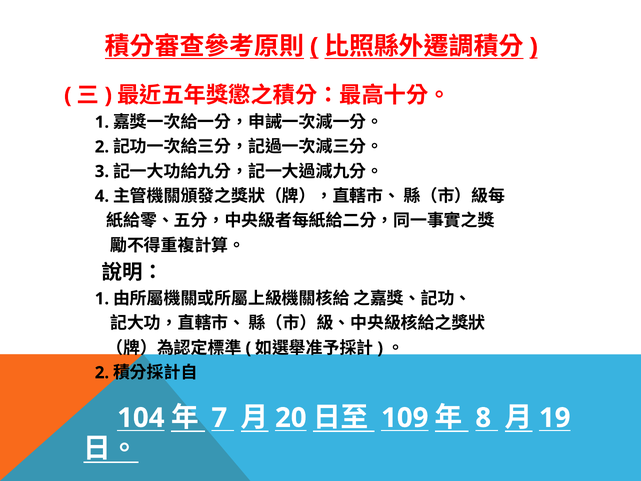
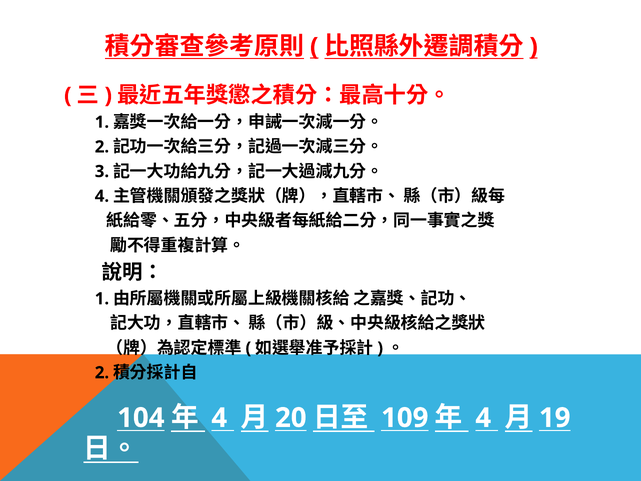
7 at (219, 418): 7 -> 4
8 at (483, 418): 8 -> 4
